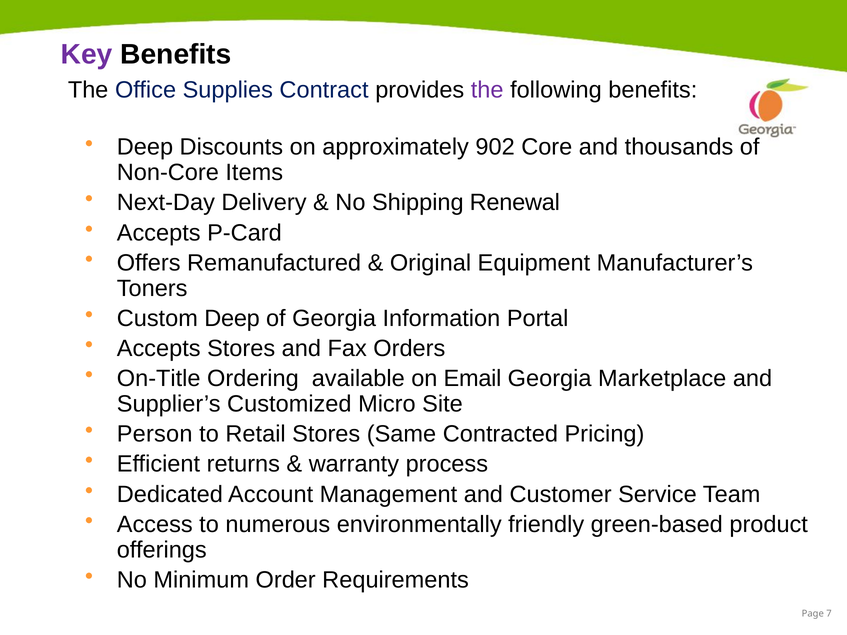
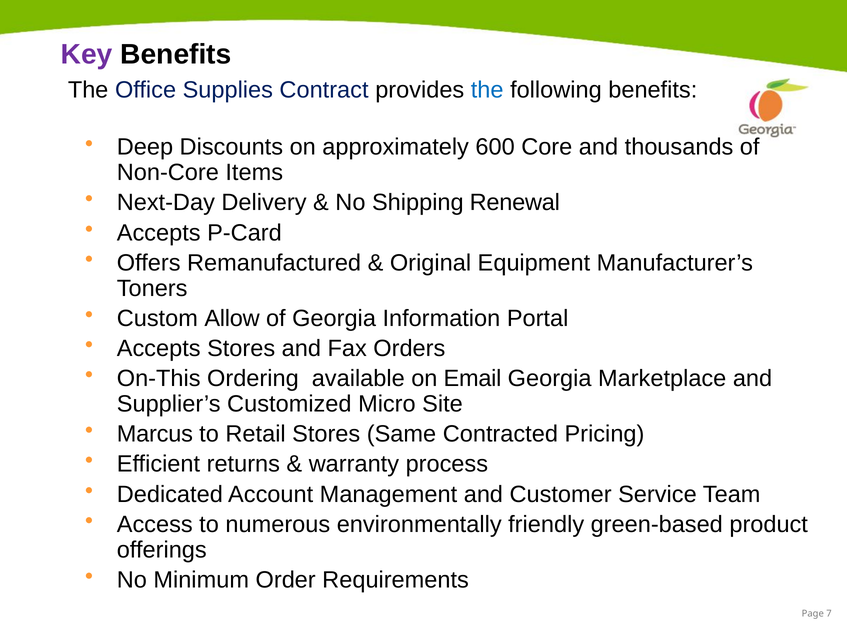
the at (487, 90) colour: purple -> blue
902: 902 -> 600
Custom Deep: Deep -> Allow
On-Title: On-Title -> On-This
Person: Person -> Marcus
